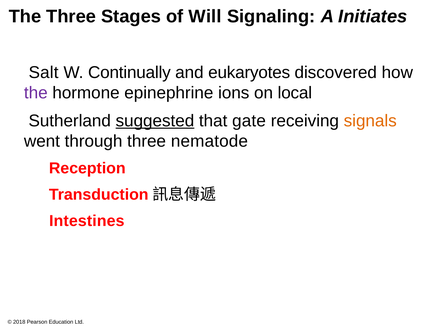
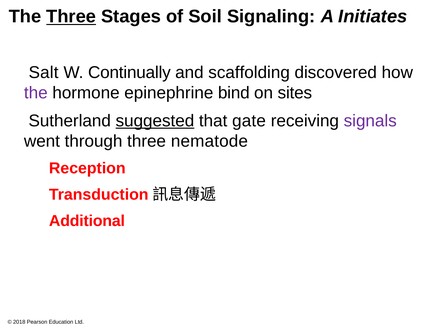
Three at (71, 17) underline: none -> present
Will: Will -> Soil
eukaryotes: eukaryotes -> scaffolding
ions: ions -> bind
local: local -> sites
signals colour: orange -> purple
Intestines: Intestines -> Additional
